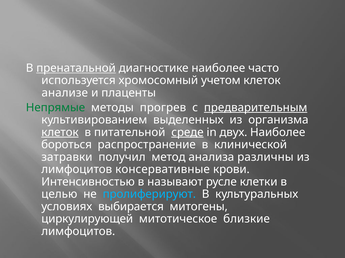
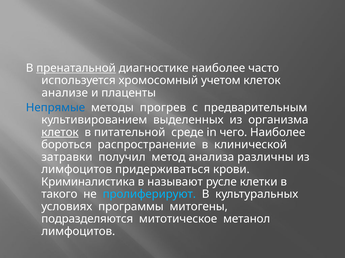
Непрямые colour: green -> blue
предварительным underline: present -> none
среде underline: present -> none
двух: двух -> чего
консервативные: консервативные -> придерживаться
Интенсивностью: Интенсивностью -> Криминалистика
целью: целью -> такого
выбирается: выбирается -> программы
циркулирующей: циркулирующей -> подразделяются
близкие: близкие -> метанол
